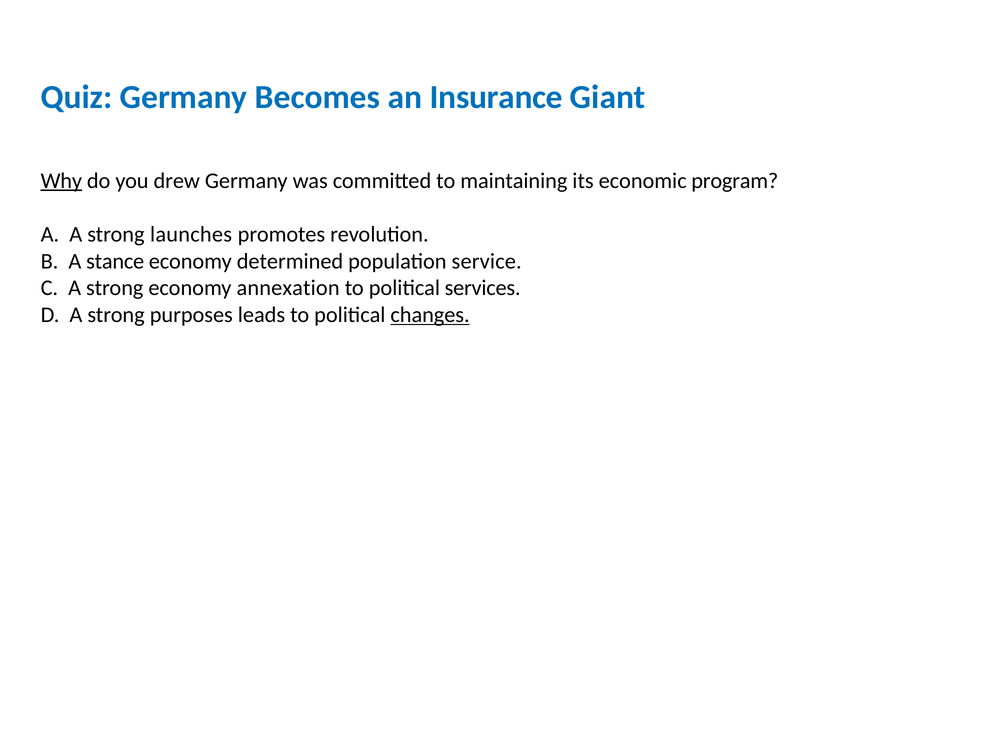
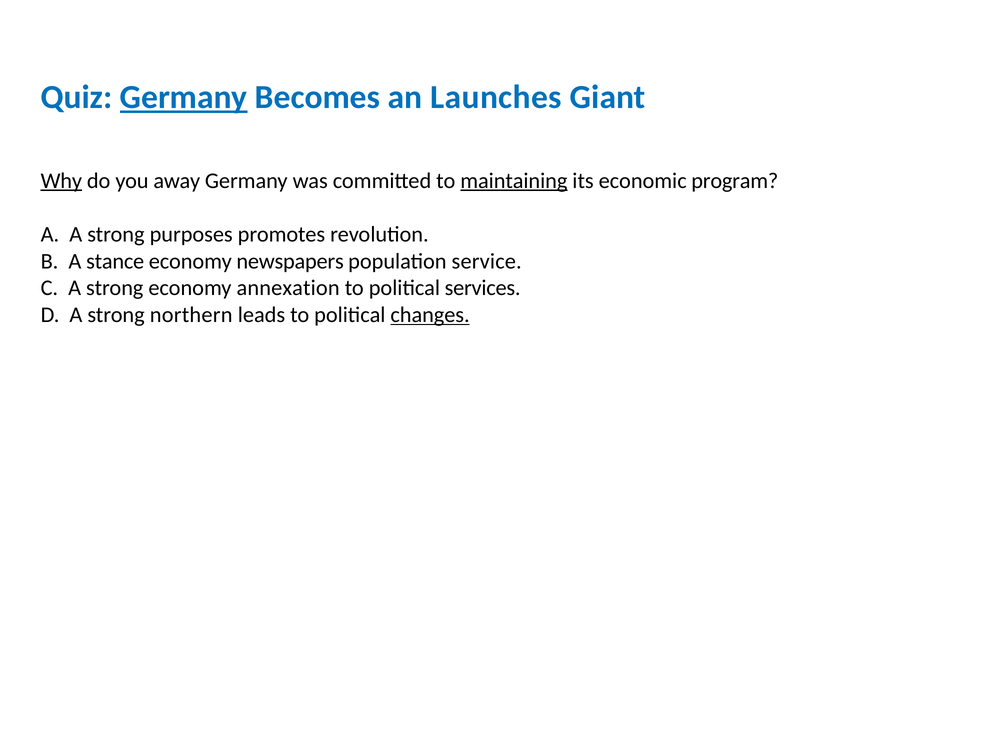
Germany at (184, 97) underline: none -> present
Insurance: Insurance -> Launches
drew: drew -> away
maintaining underline: none -> present
launches: launches -> purposes
determined: determined -> newspapers
purposes: purposes -> northern
